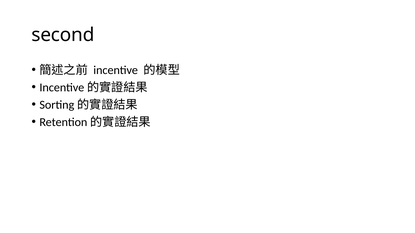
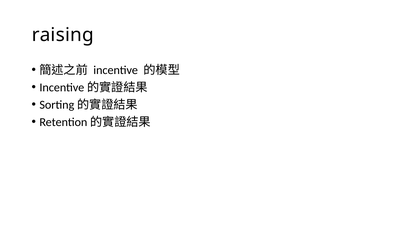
second: second -> raising
